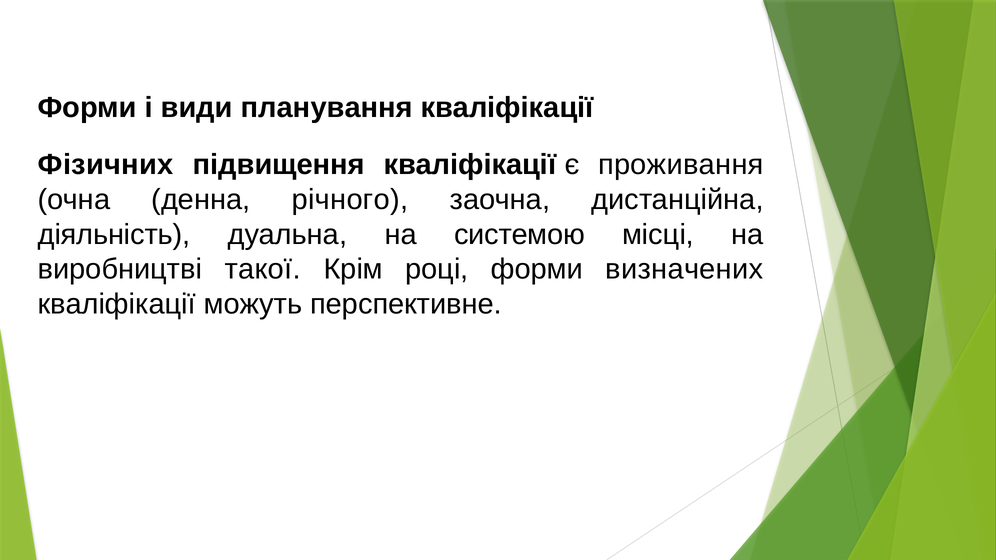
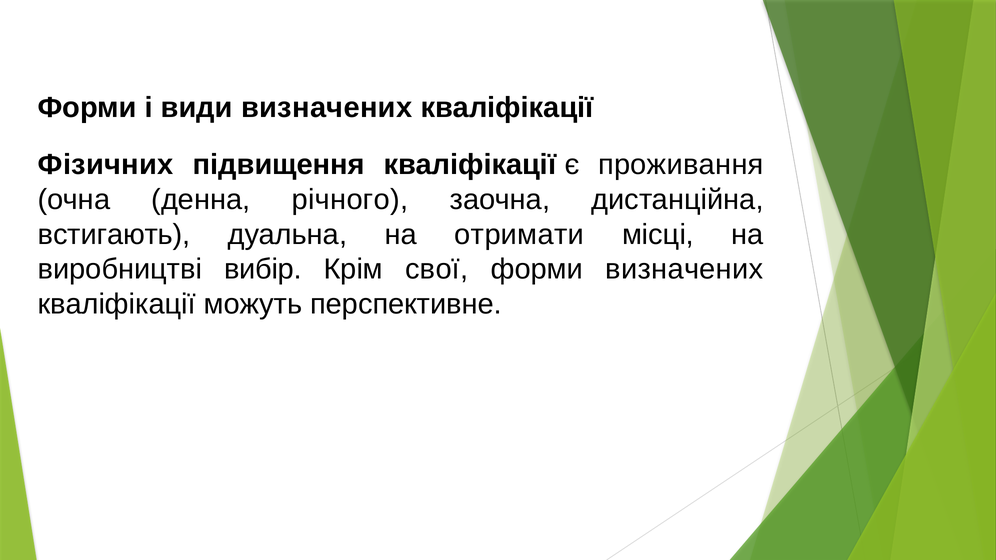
види планування: планування -> визначених
діяльність: діяльність -> встигають
системою: системою -> отримати
такої: такої -> вибір
році: році -> свої
